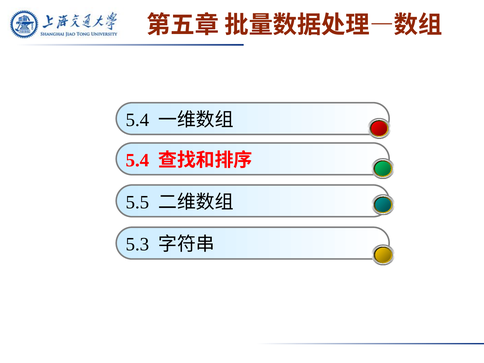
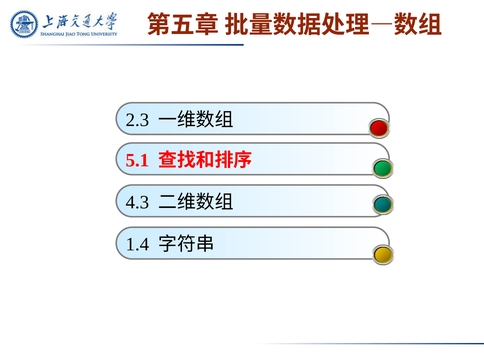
5.4 at (137, 120): 5.4 -> 2.3
5.4 at (137, 160): 5.4 -> 5.1
5.5: 5.5 -> 4.3
5.3: 5.3 -> 1.4
